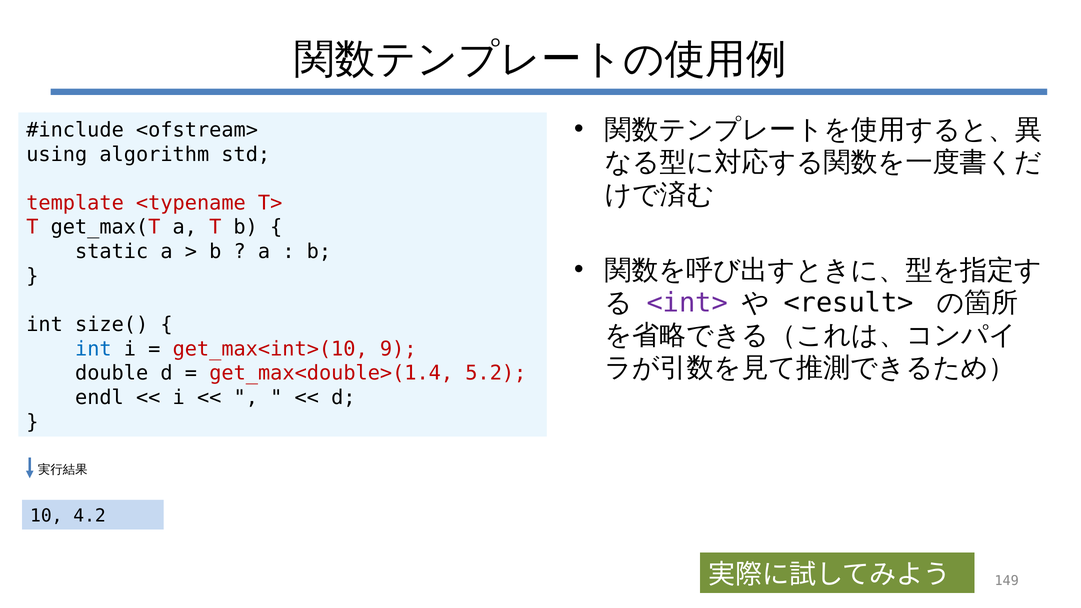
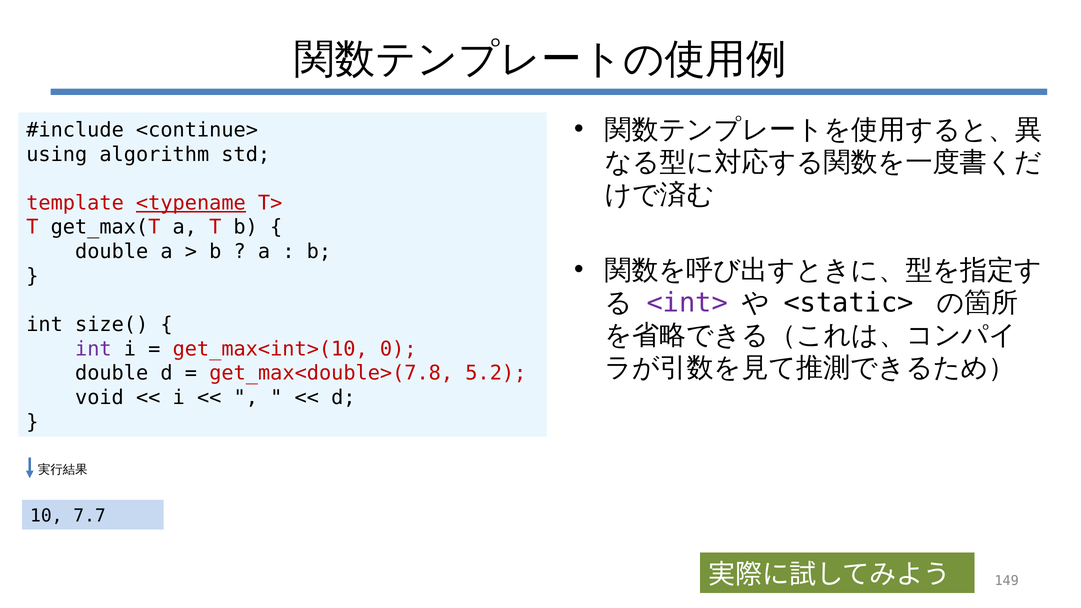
<ofstream>: <ofstream> -> <continue>
<typename underline: none -> present
static at (112, 252): static -> double
<result>: <result> -> <static>
int at (93, 349) colour: blue -> purple
9: 9 -> 0
get_max<double>(1.4: get_max<double>(1.4 -> get_max<double>(7.8
endl: endl -> void
4.2: 4.2 -> 7.7
